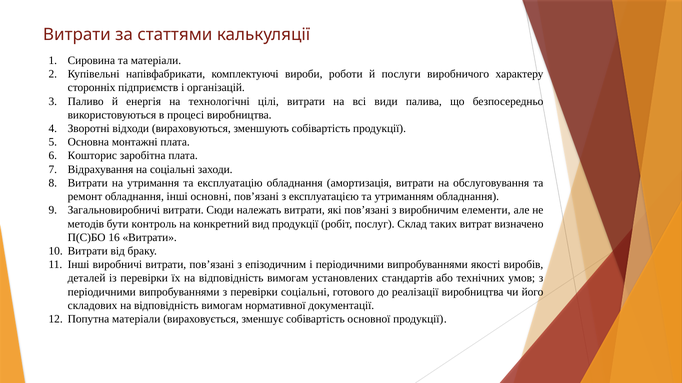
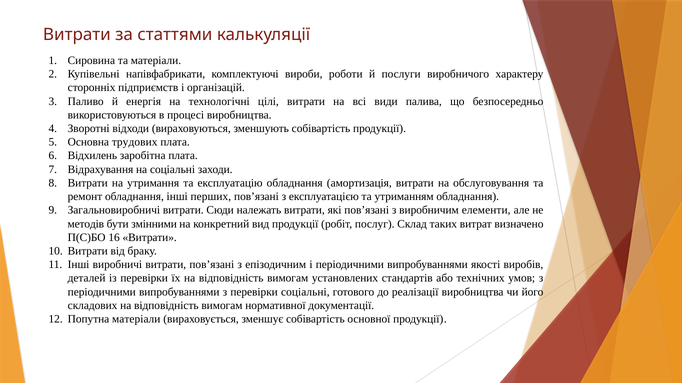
монтажні: монтажні -> трудових
Кошторис: Кошторис -> Відхилень
основні: основні -> перших
контроль: контроль -> змінними
